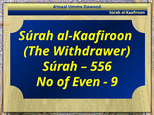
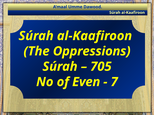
Withdrawer: Withdrawer -> Oppressions
556: 556 -> 705
9: 9 -> 7
